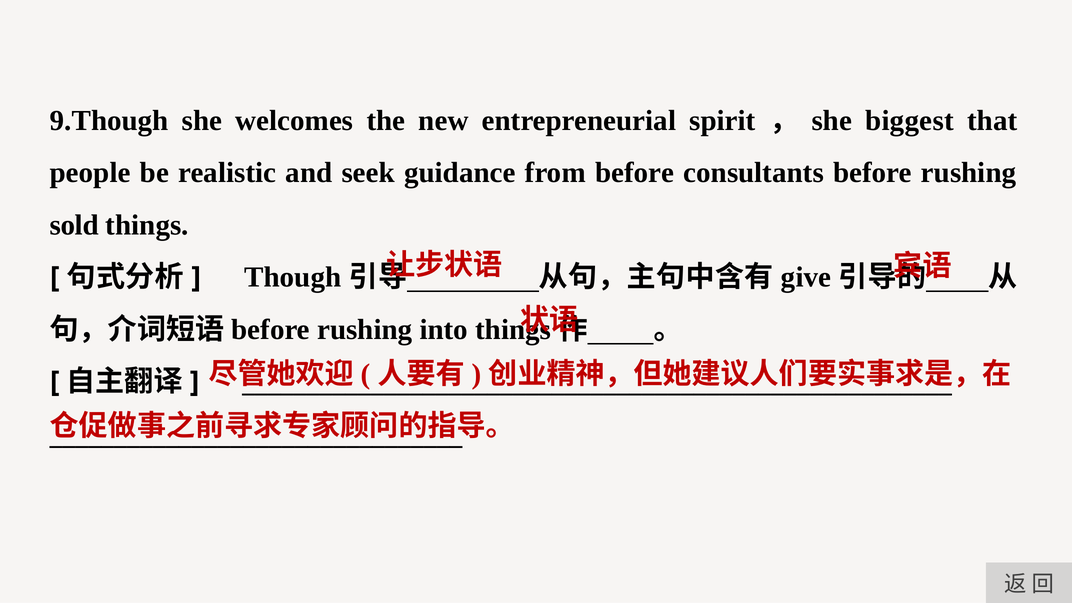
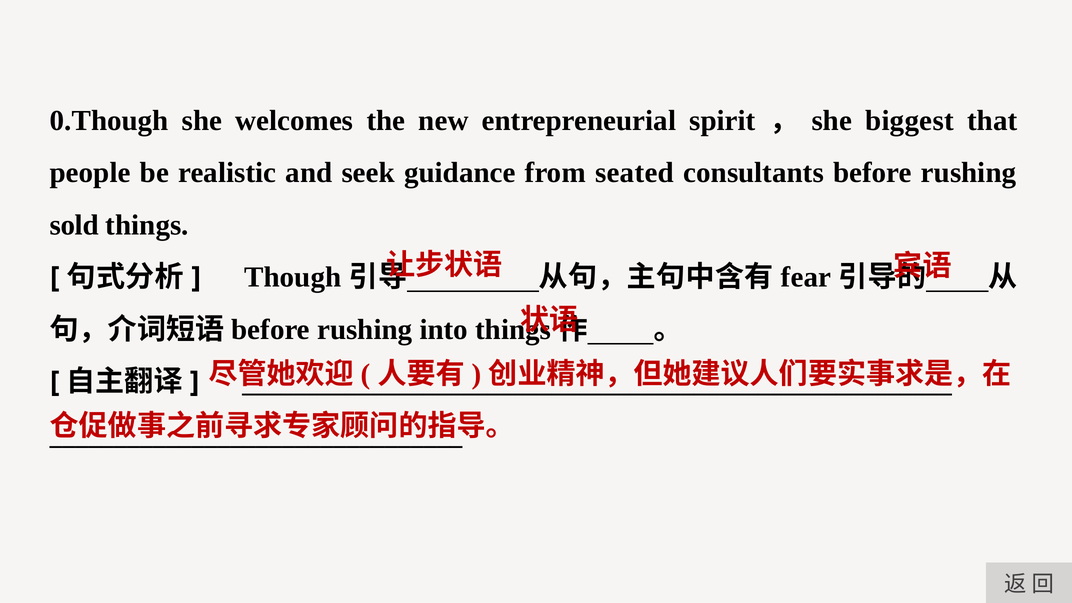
9.Though: 9.Though -> 0.Though
from before: before -> seated
give: give -> fear
